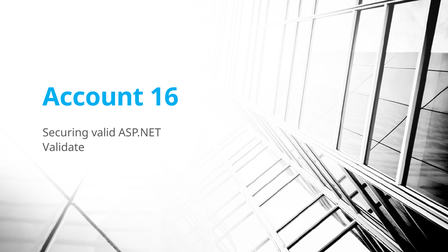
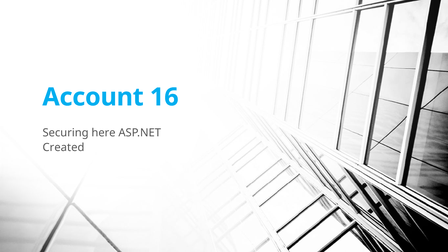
valid: valid -> here
Validate: Validate -> Created
